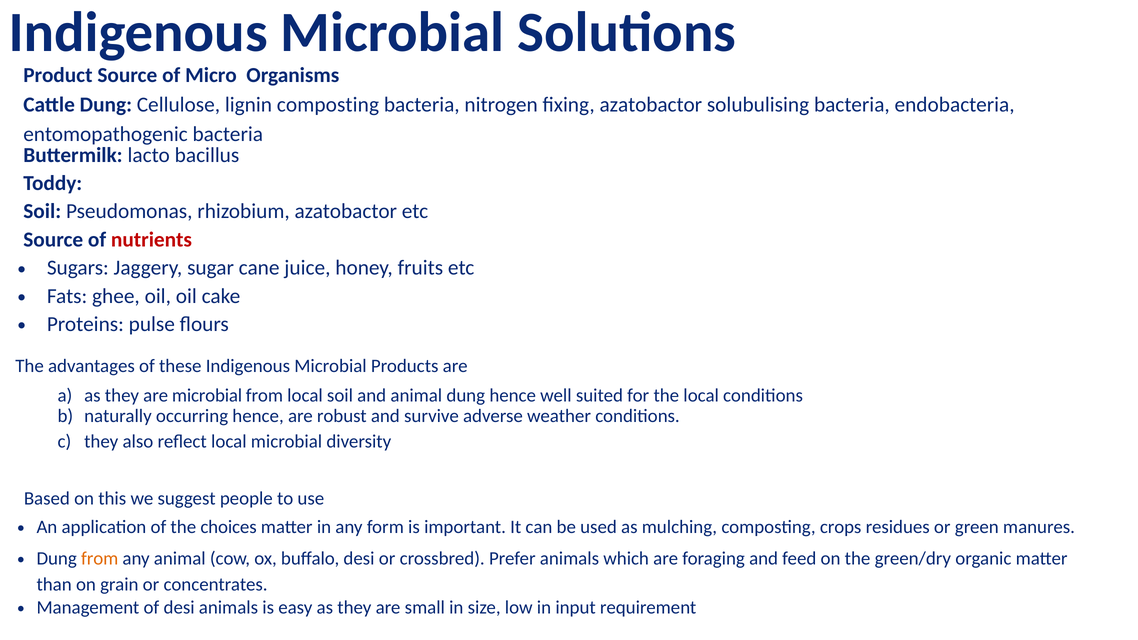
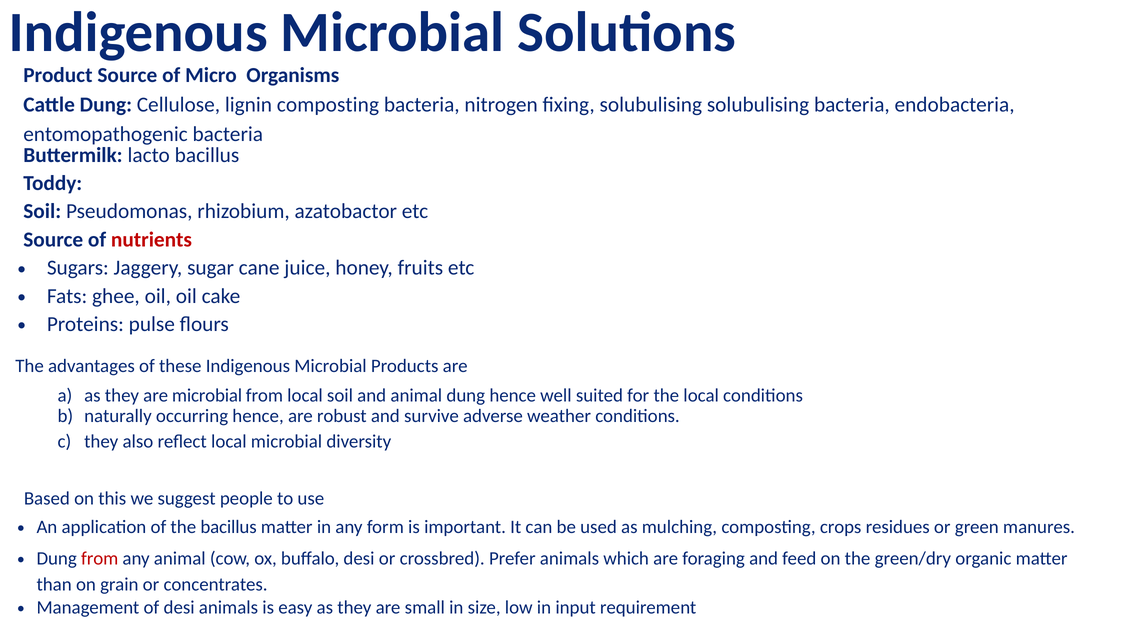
fixing azatobactor: azatobactor -> solubulising
the choices: choices -> bacillus
from at (100, 559) colour: orange -> red
